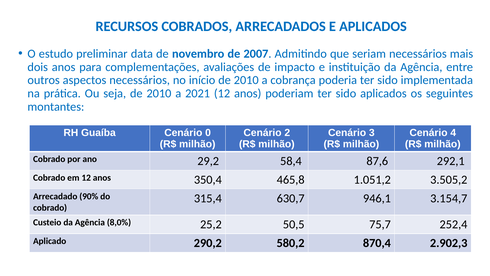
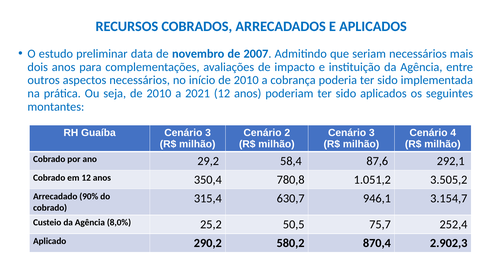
Guaíba Cenário 0: 0 -> 3
465,8: 465,8 -> 780,8
